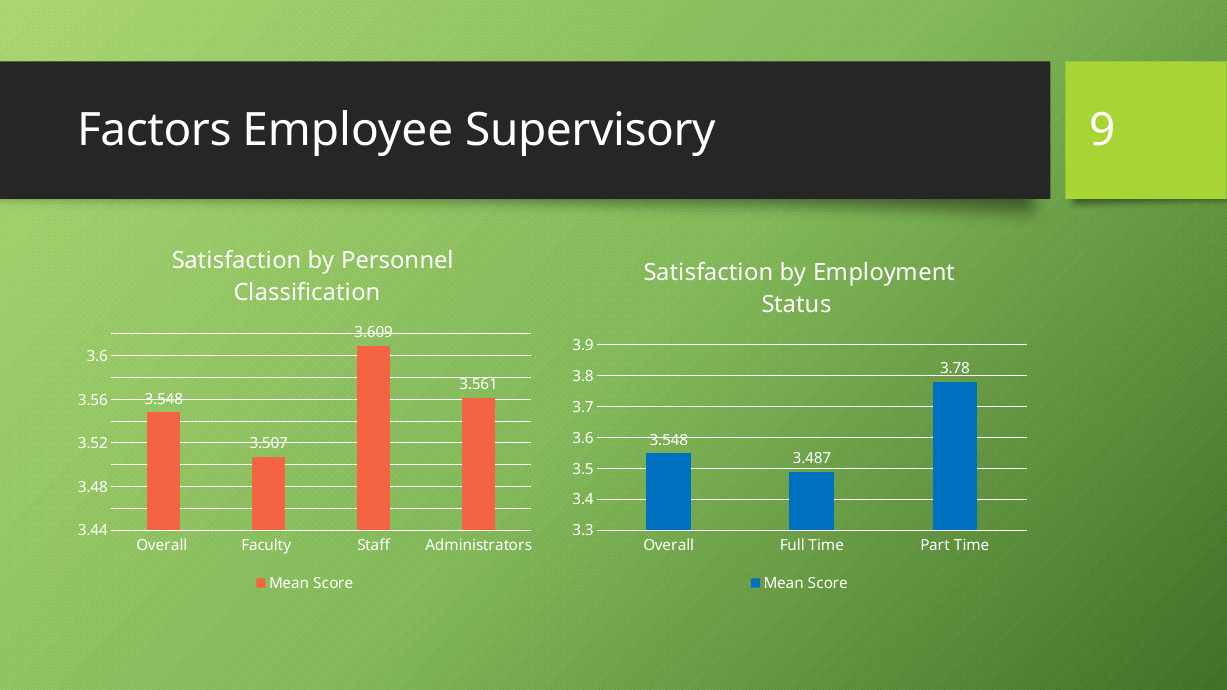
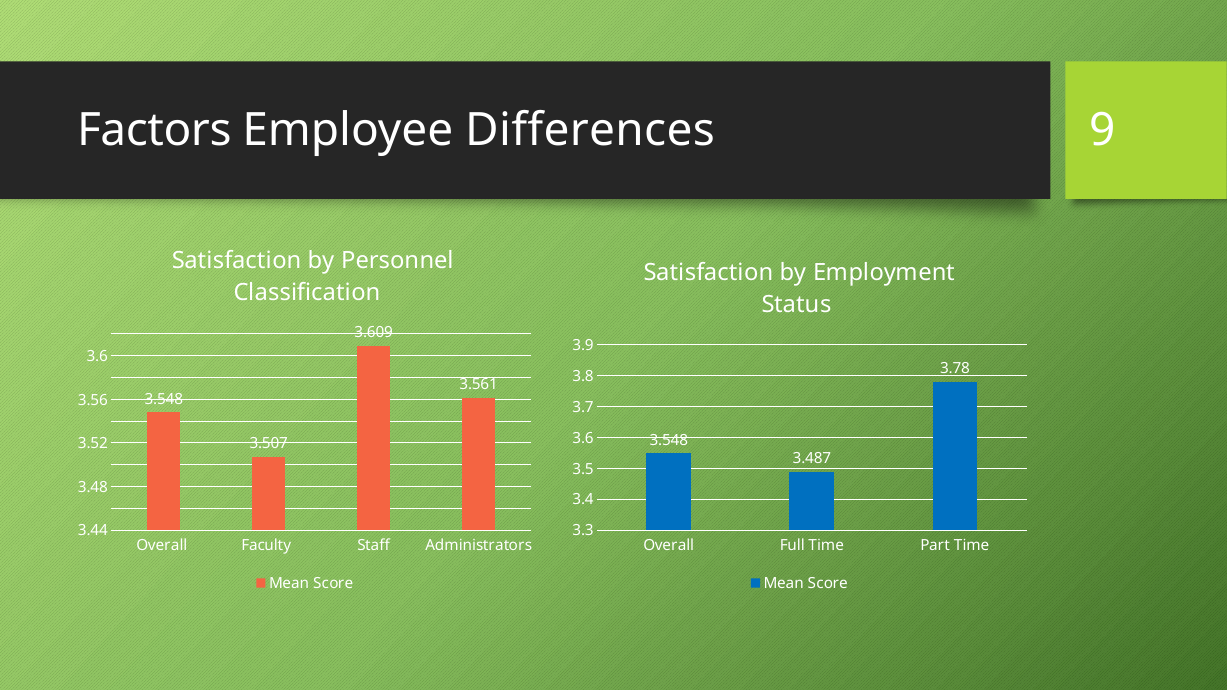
Supervisory: Supervisory -> Differences
